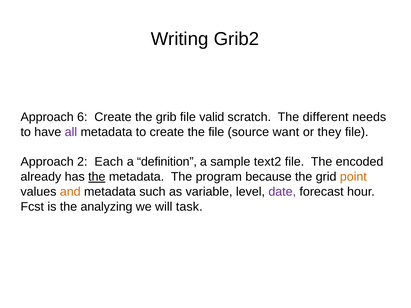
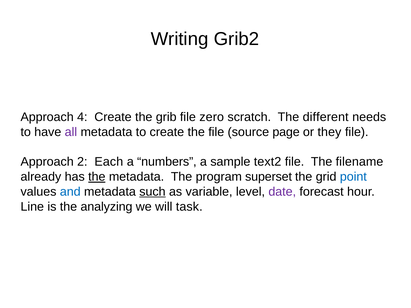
6: 6 -> 4
valid: valid -> zero
want: want -> page
definition: definition -> numbers
encoded: encoded -> filename
because: because -> superset
point colour: orange -> blue
and colour: orange -> blue
such underline: none -> present
Fcst: Fcst -> Line
